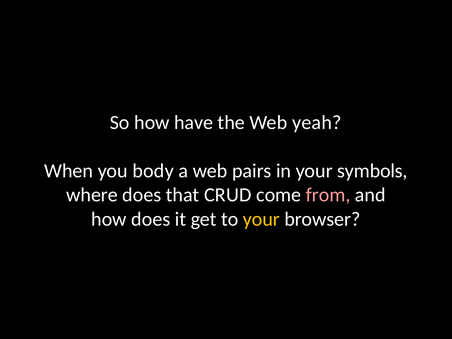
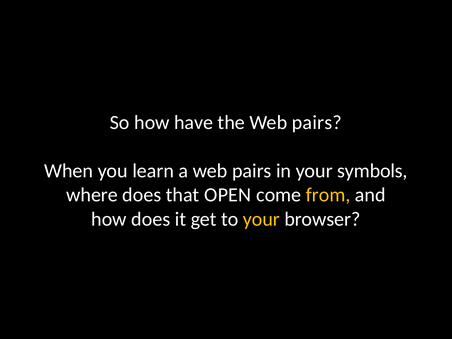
the Web yeah: yeah -> pairs
body: body -> learn
CRUD: CRUD -> OPEN
from colour: pink -> yellow
